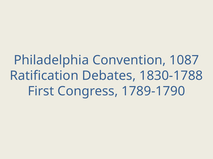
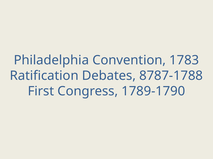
1087: 1087 -> 1783
1830-1788: 1830-1788 -> 8787-1788
